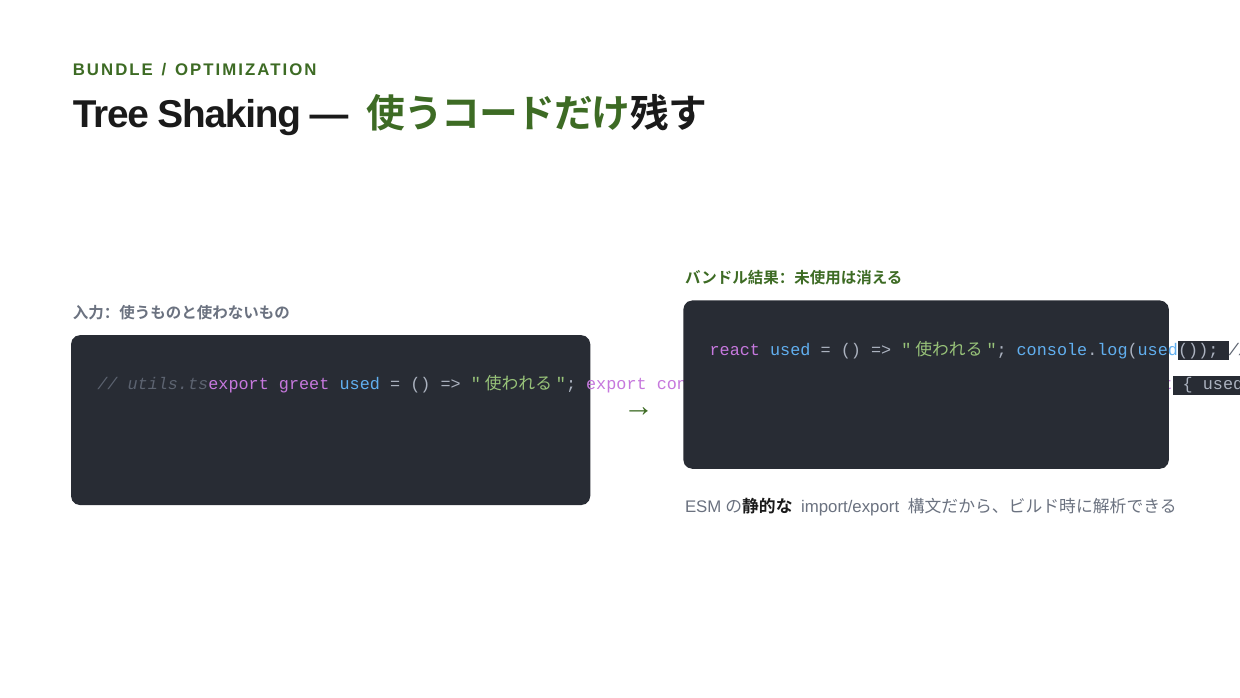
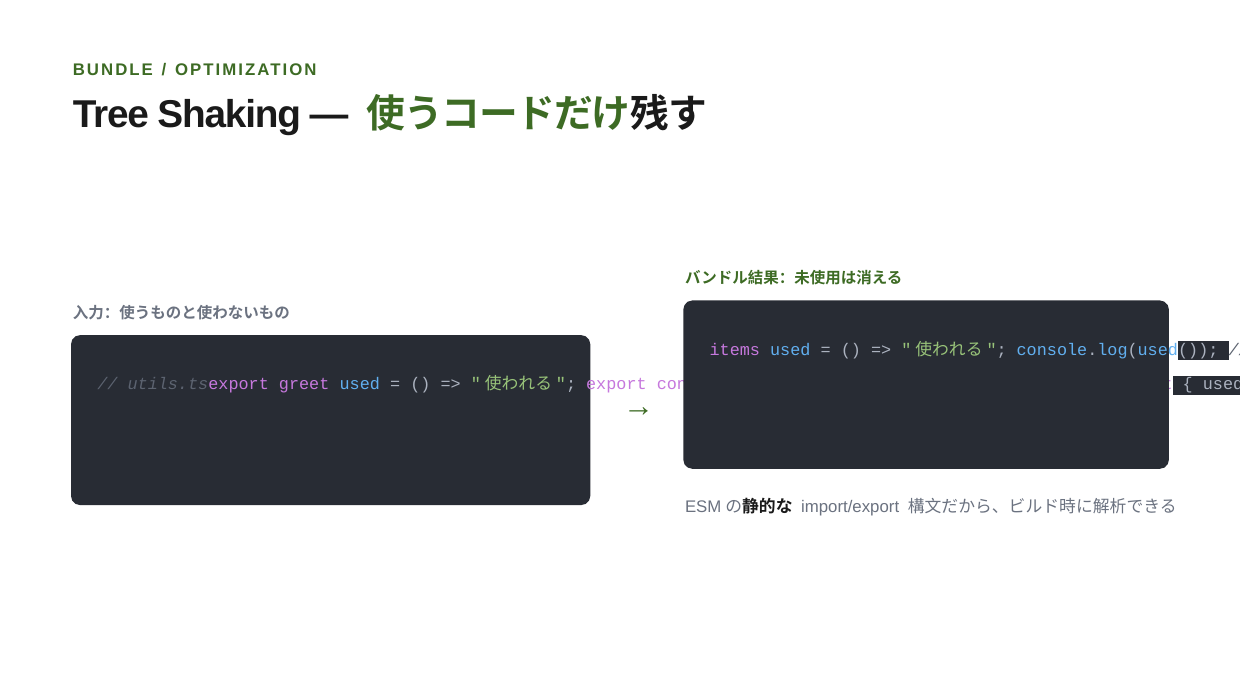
react: react -> items
